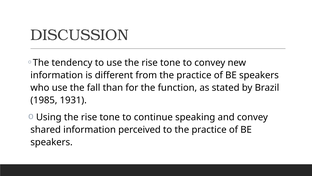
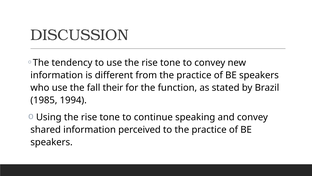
than: than -> their
1931: 1931 -> 1994
